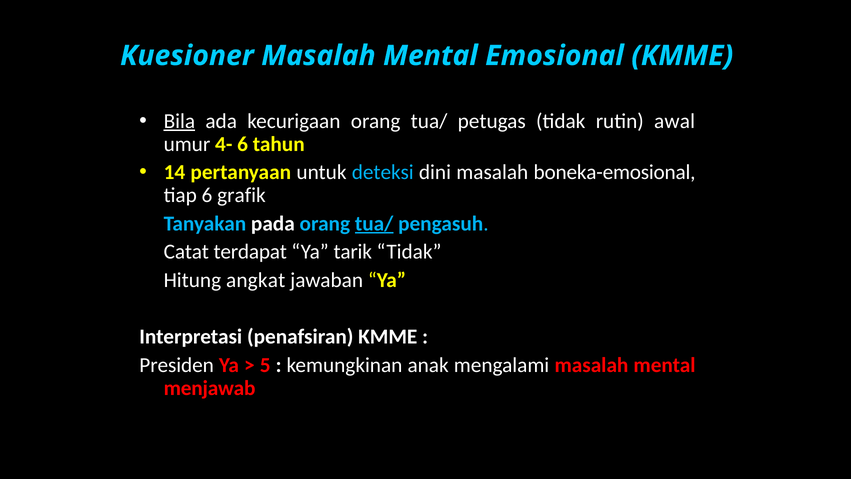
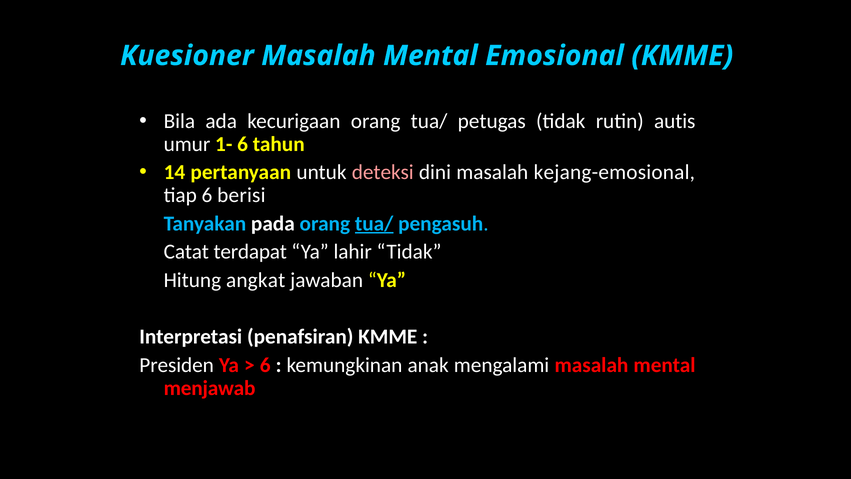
Bila underline: present -> none
awal: awal -> autis
4-: 4- -> 1-
deteksi colour: light blue -> pink
boneka-emosional: boneka-emosional -> kejang-emosional
grafik: grafik -> berisi
tarik: tarik -> lahir
5 at (265, 365): 5 -> 6
